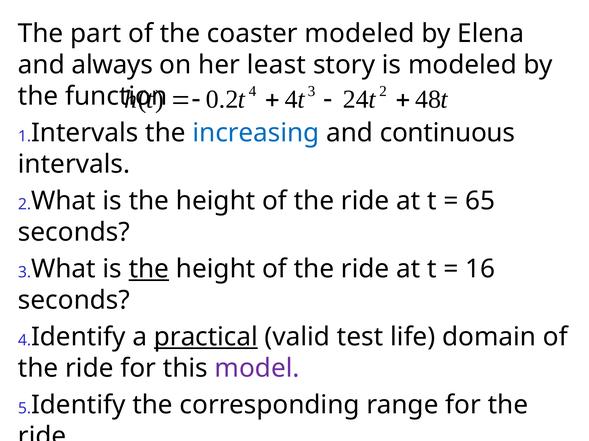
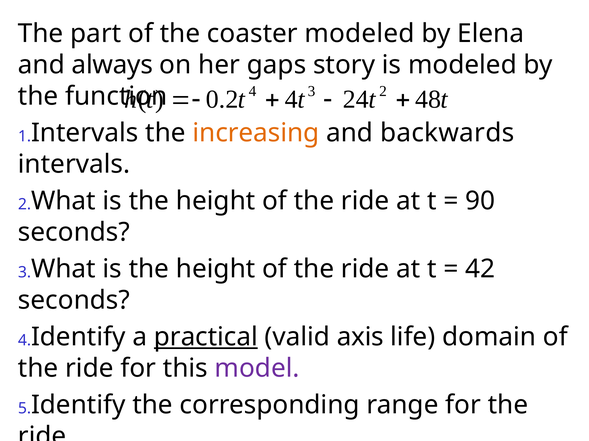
least: least -> gaps
increasing colour: blue -> orange
continuous: continuous -> backwards
65: 65 -> 90
the at (149, 269) underline: present -> none
16: 16 -> 42
test: test -> axis
